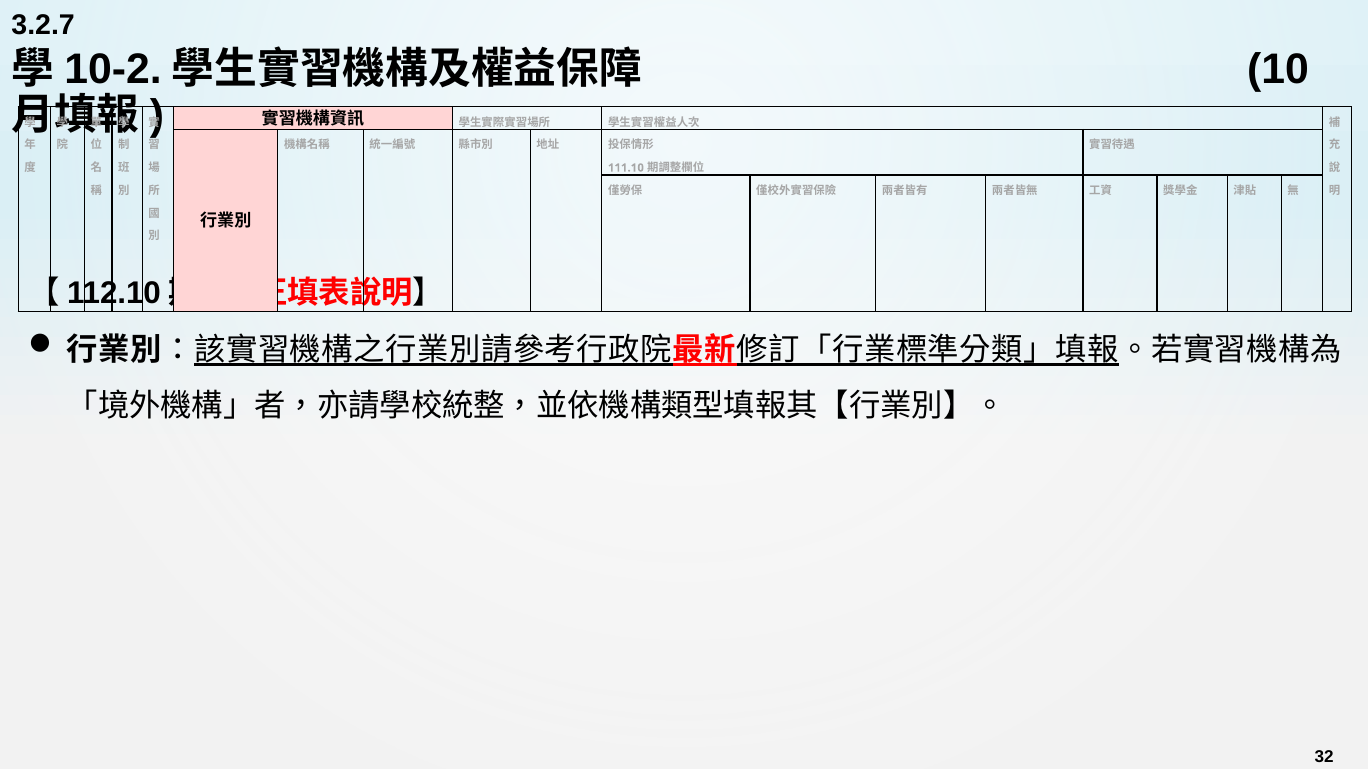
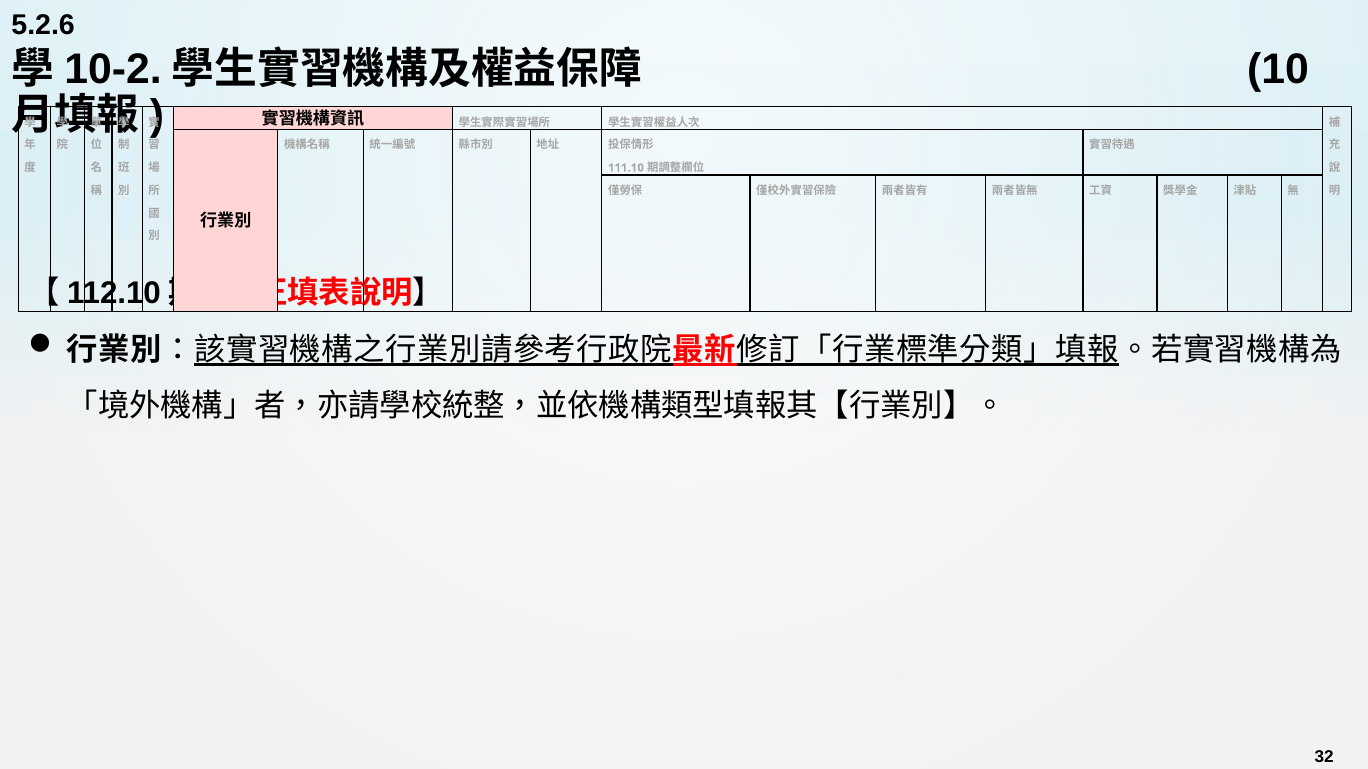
3.2.7: 3.2.7 -> 5.2.6
